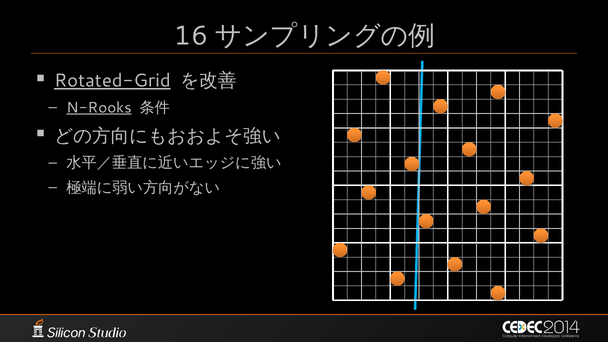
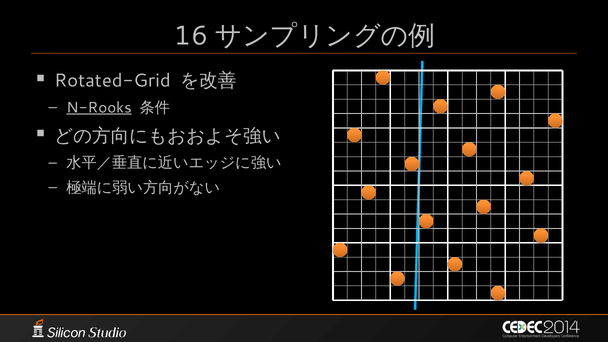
Rotated-Grid underline: present -> none
